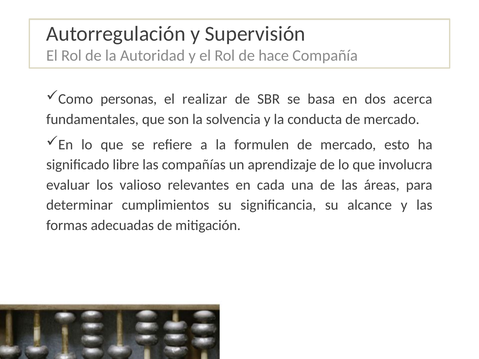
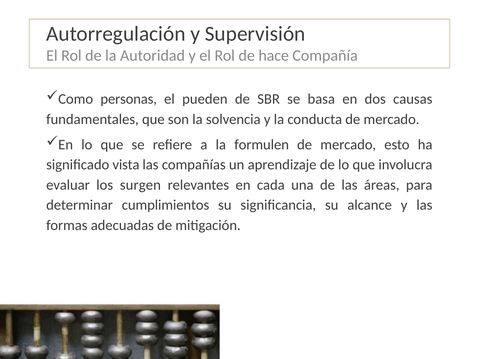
realizar: realizar -> pueden
acerca: acerca -> causas
libre: libre -> vista
valioso: valioso -> surgen
